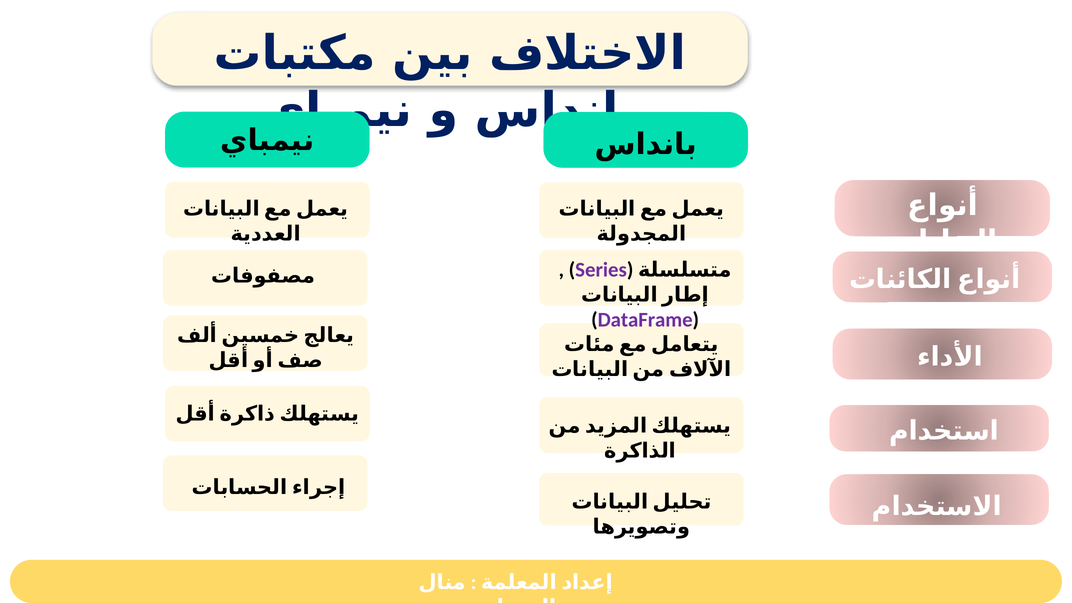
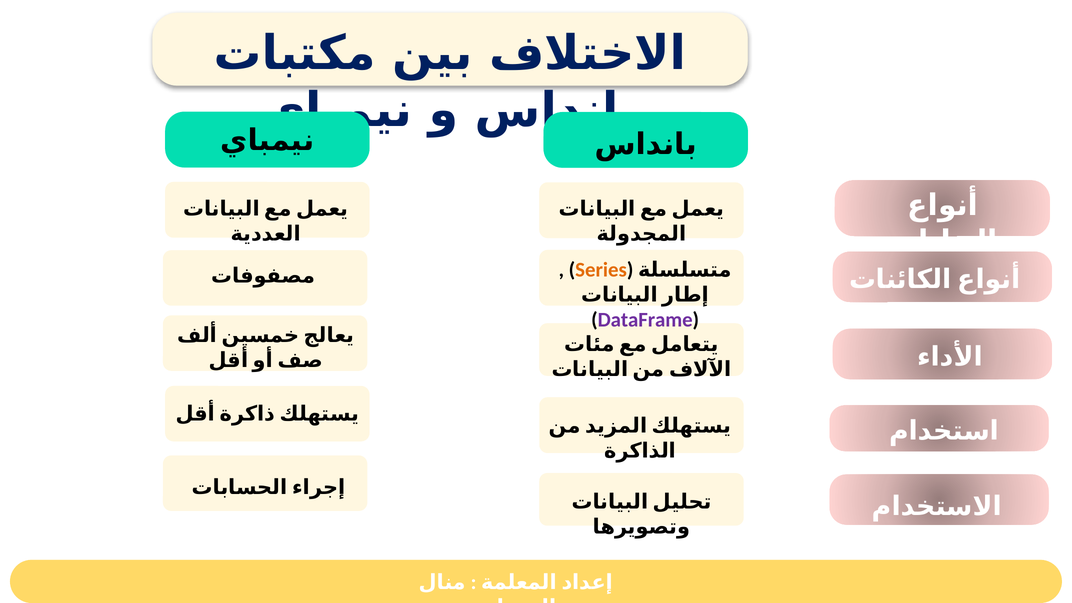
Series colour: purple -> orange
